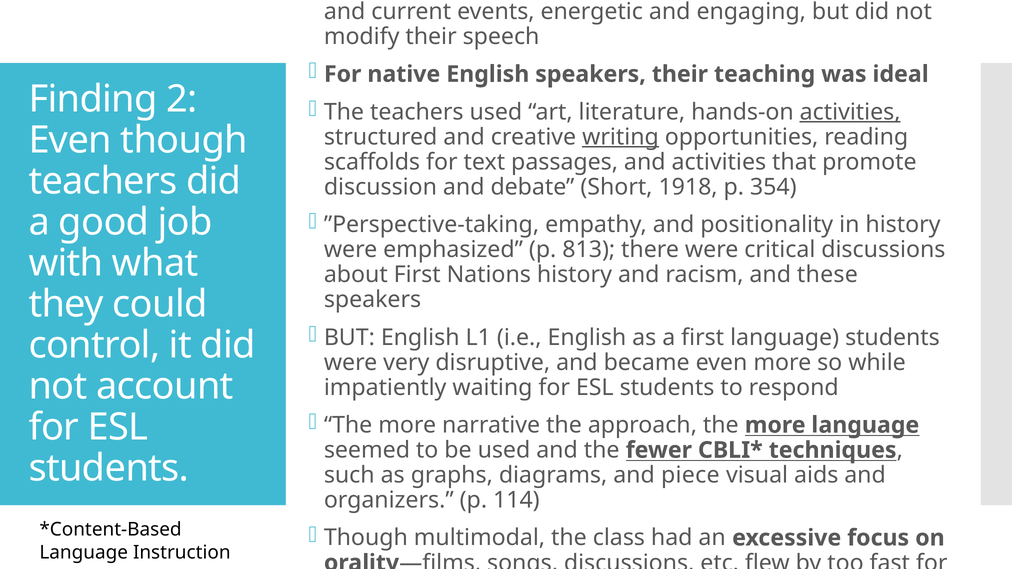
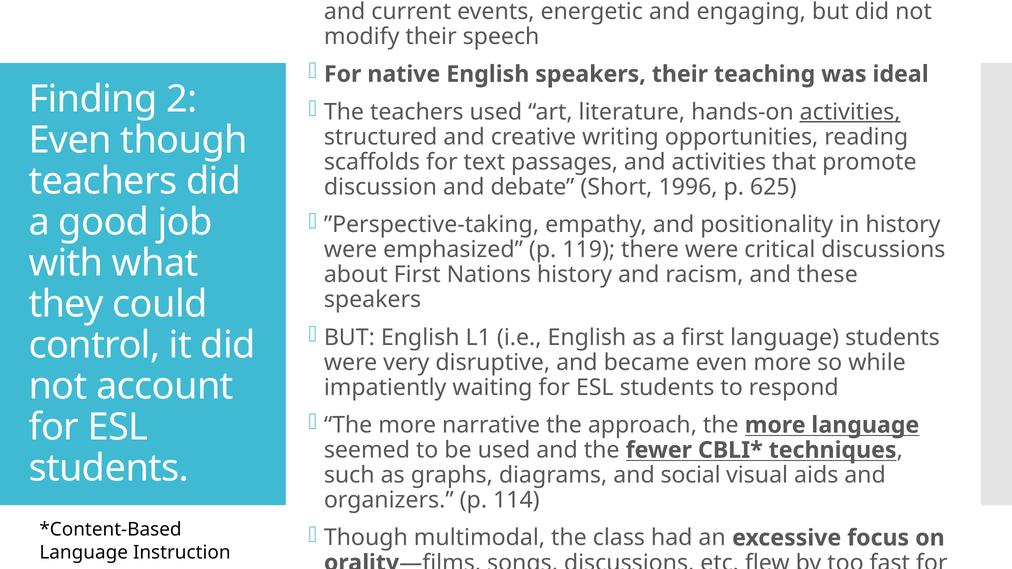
writing underline: present -> none
1918: 1918 -> 1996
354: 354 -> 625
813: 813 -> 119
and piece: piece -> social
